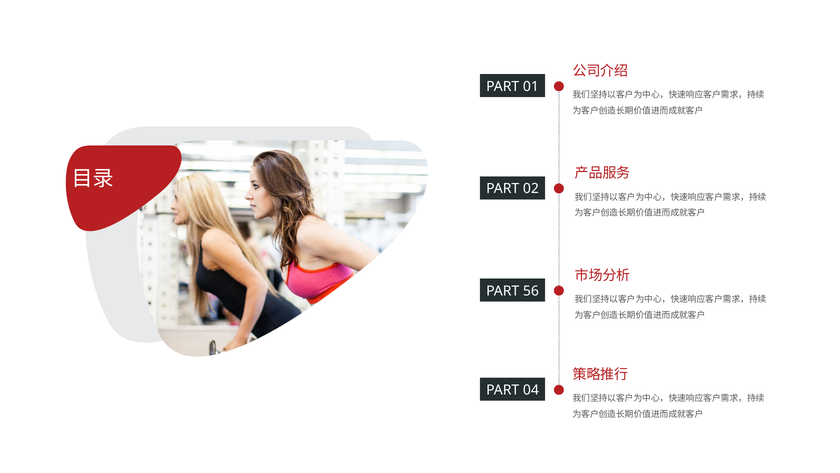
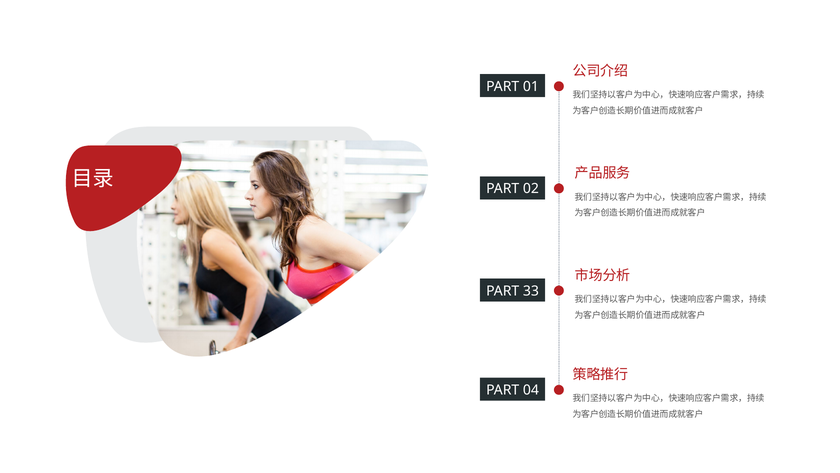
56: 56 -> 33
